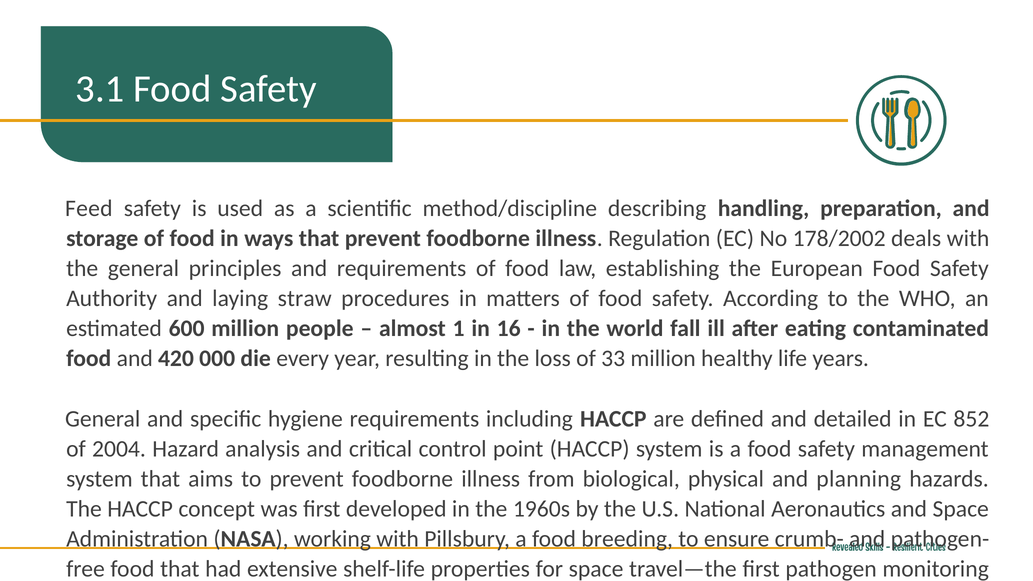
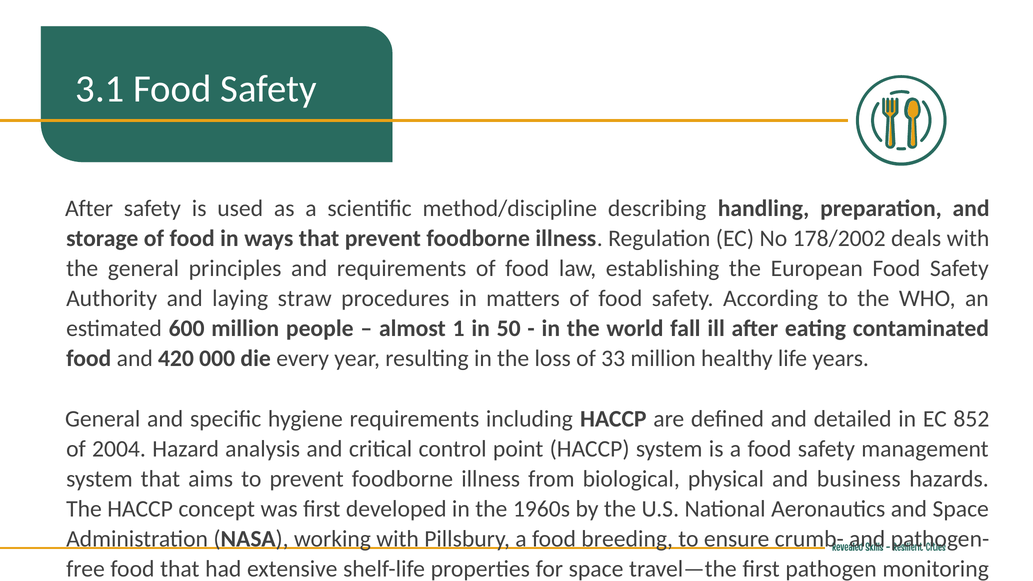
Feed at (89, 208): Feed -> After
16: 16 -> 50
planning: planning -> business
